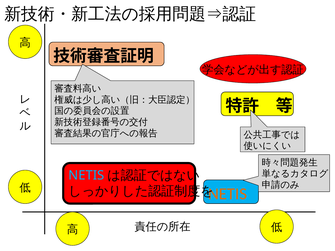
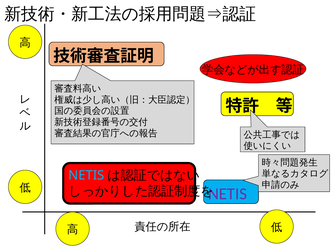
NETIS at (228, 194) colour: orange -> purple
